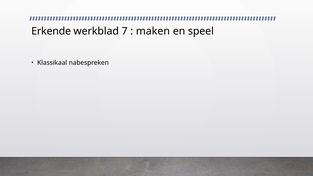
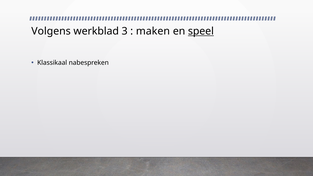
Erkende: Erkende -> Volgens
7: 7 -> 3
speel underline: none -> present
